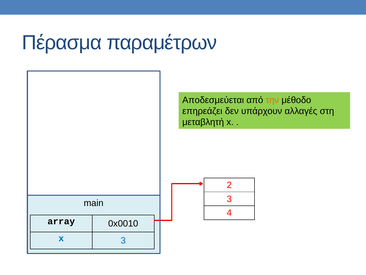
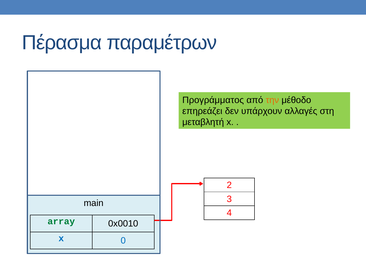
Αποδεσμεύεται: Αποδεσμεύεται -> Προγράμματος
array colour: black -> green
x 3: 3 -> 0
